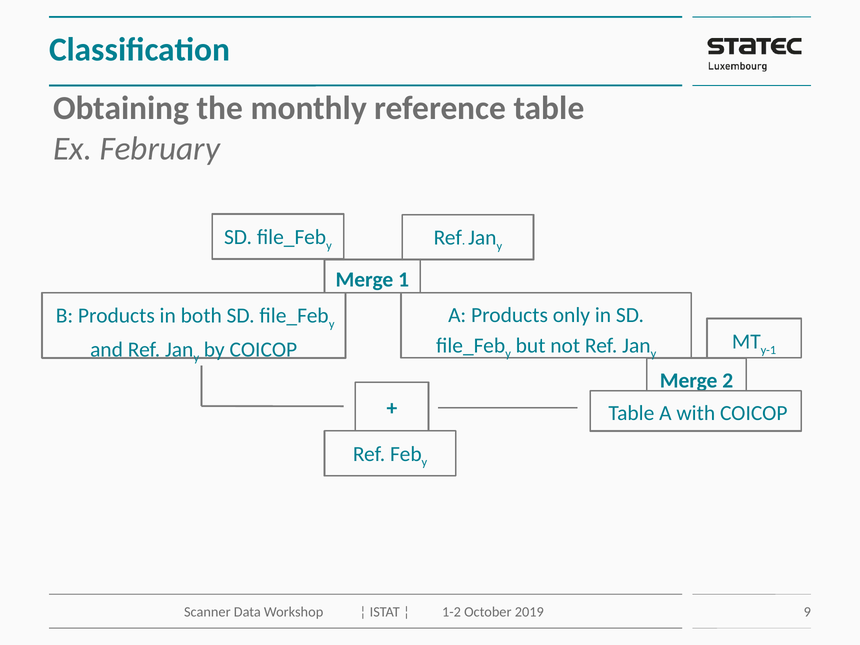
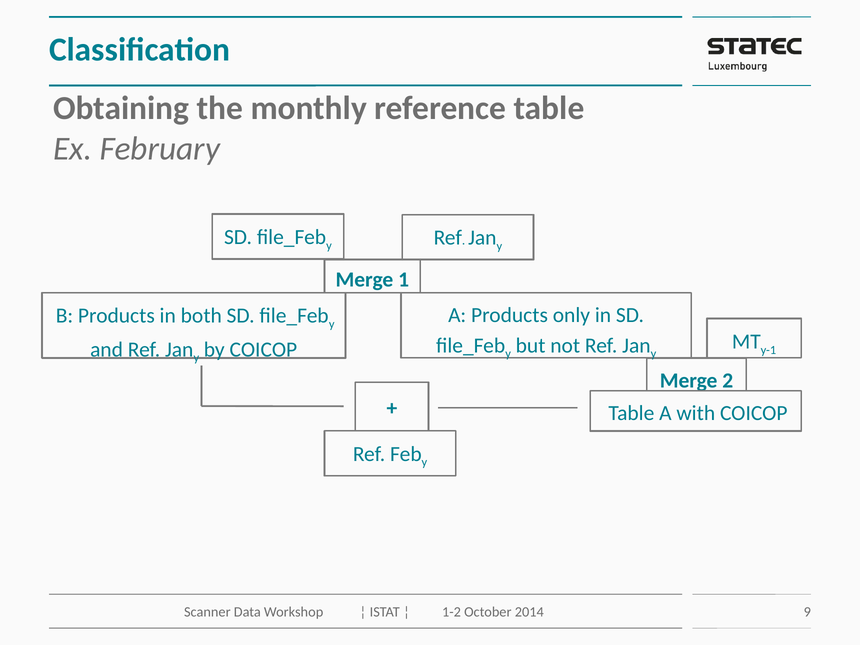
2019: 2019 -> 2014
